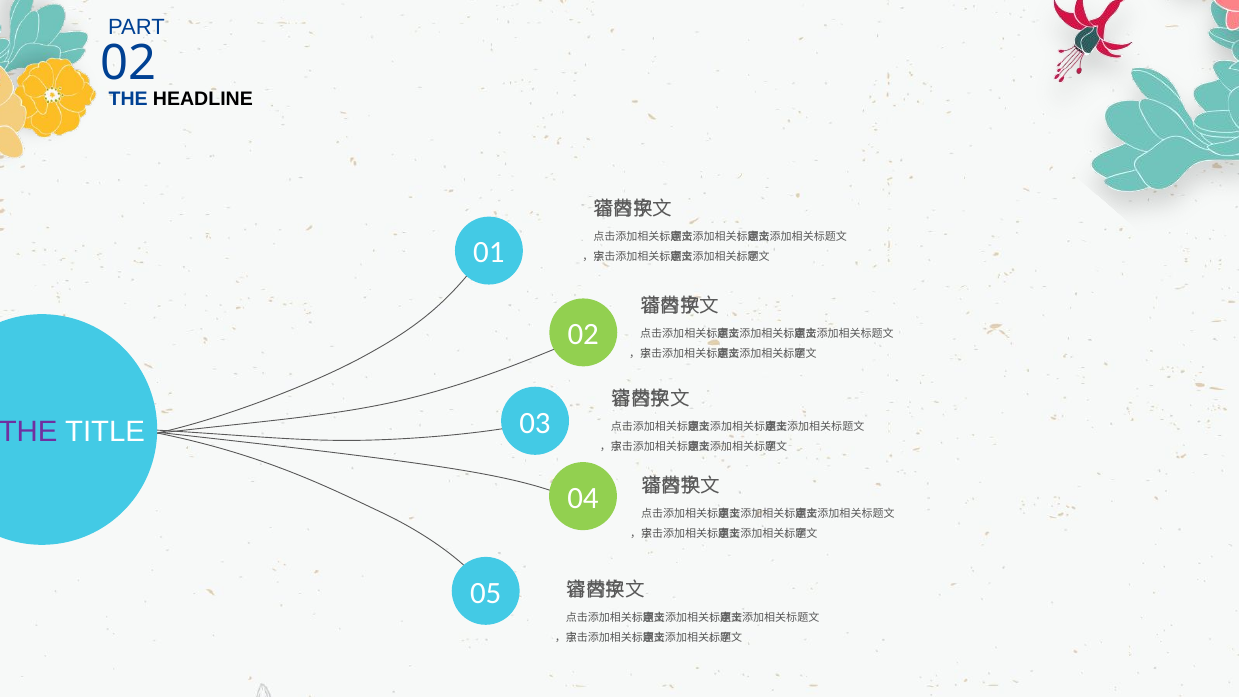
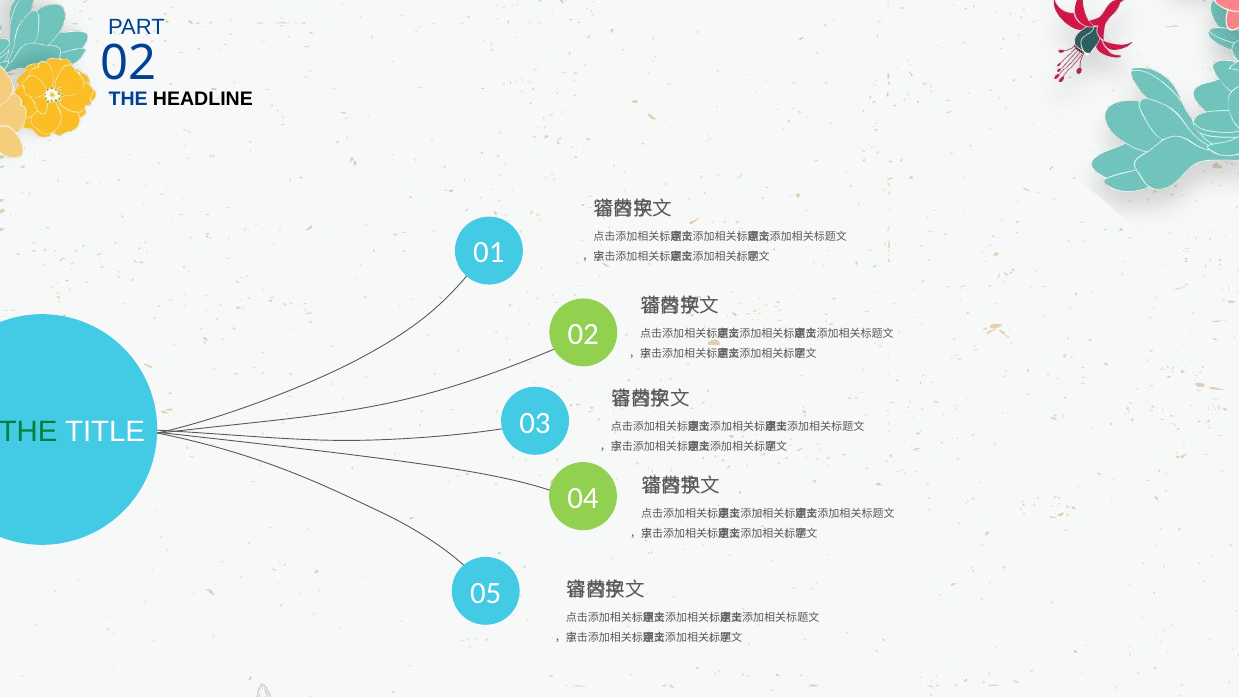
THE at (28, 431) colour: purple -> green
